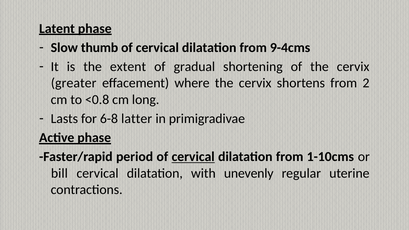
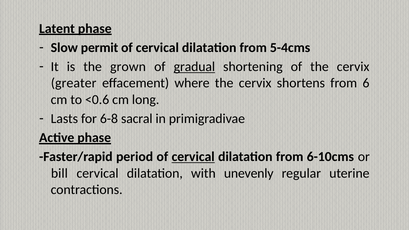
thumb: thumb -> permit
9-4cms: 9-4cms -> 5-4cms
extent: extent -> grown
gradual underline: none -> present
2: 2 -> 6
<0.8: <0.8 -> <0.6
latter: latter -> sacral
1-10cms: 1-10cms -> 6-10cms
